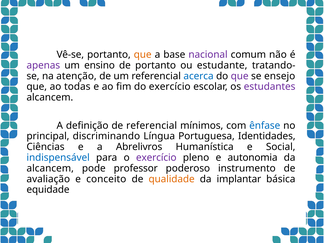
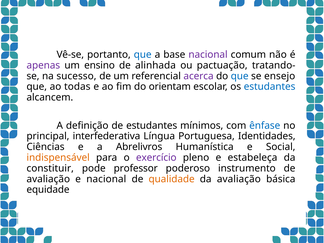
que at (143, 55) colour: orange -> blue
de portanto: portanto -> alinhada
estudante: estudante -> pactuação
atenção: atenção -> sucesso
acerca colour: blue -> purple
que at (240, 76) colour: purple -> blue
do exercício: exercício -> orientam
estudantes at (270, 87) colour: purple -> blue
de referencial: referencial -> estudantes
discriminando: discriminando -> interfederativa
indispensável colour: blue -> orange
autonomia: autonomia -> estabeleça
alcancem at (50, 168): alcancem -> constituir
e conceito: conceito -> nacional
da implantar: implantar -> avaliação
